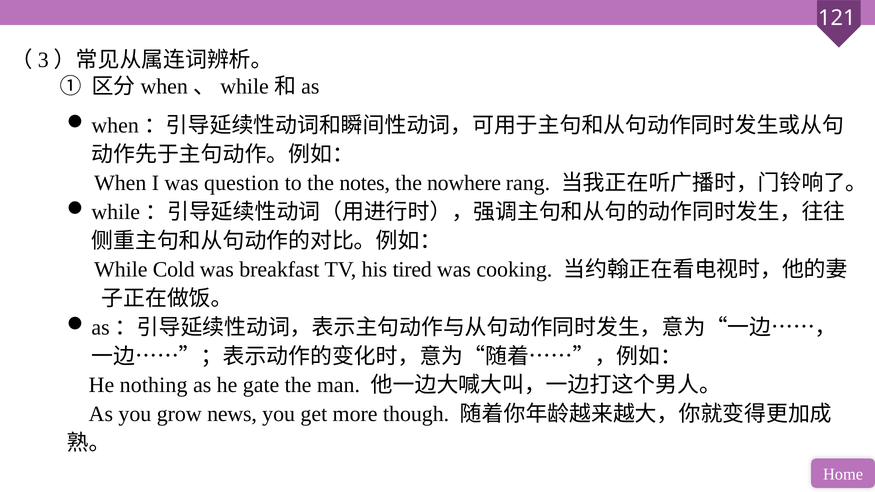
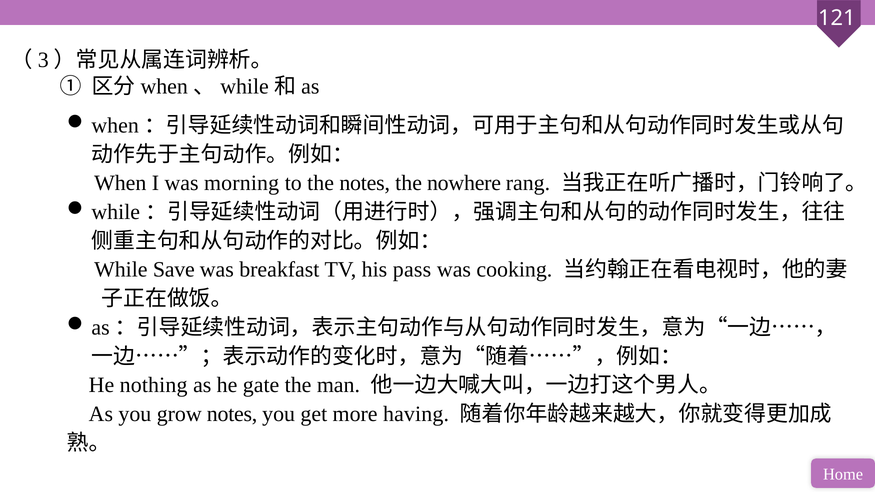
question: question -> morning
Cold: Cold -> Save
tired: tired -> pass
grow news: news -> notes
though: though -> having
